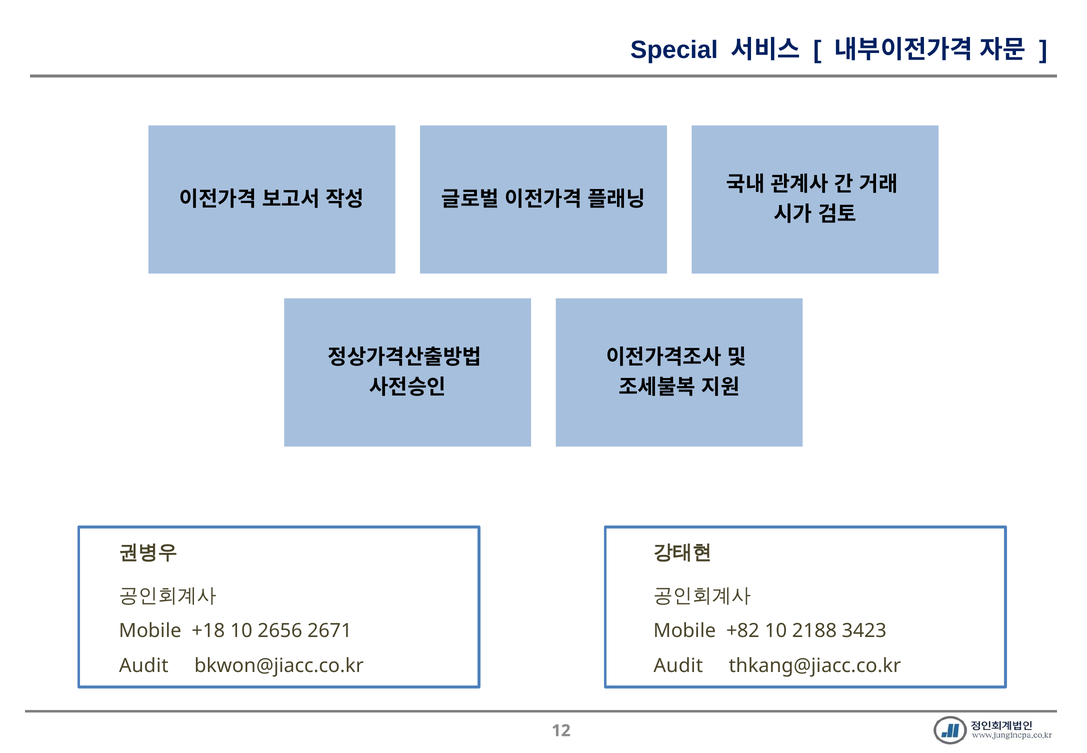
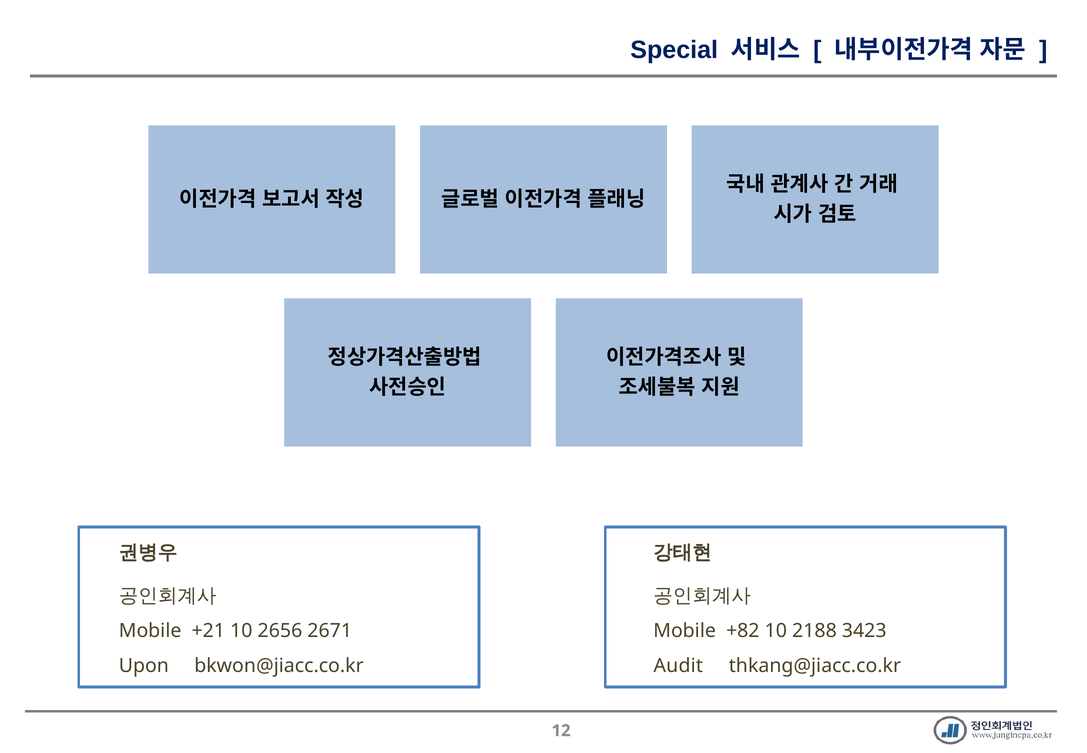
+18: +18 -> +21
Audit at (144, 666): Audit -> Upon
